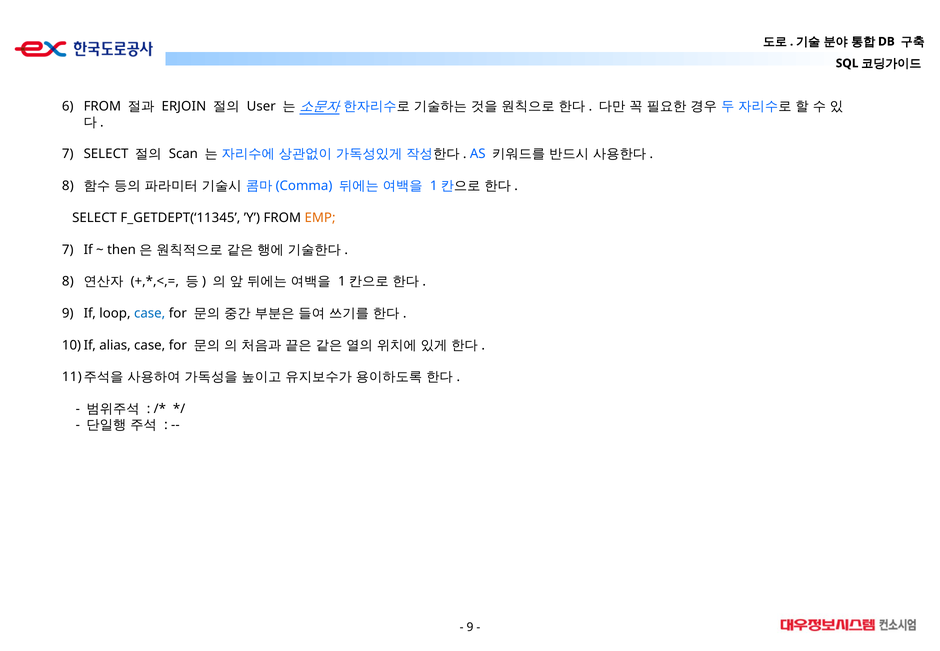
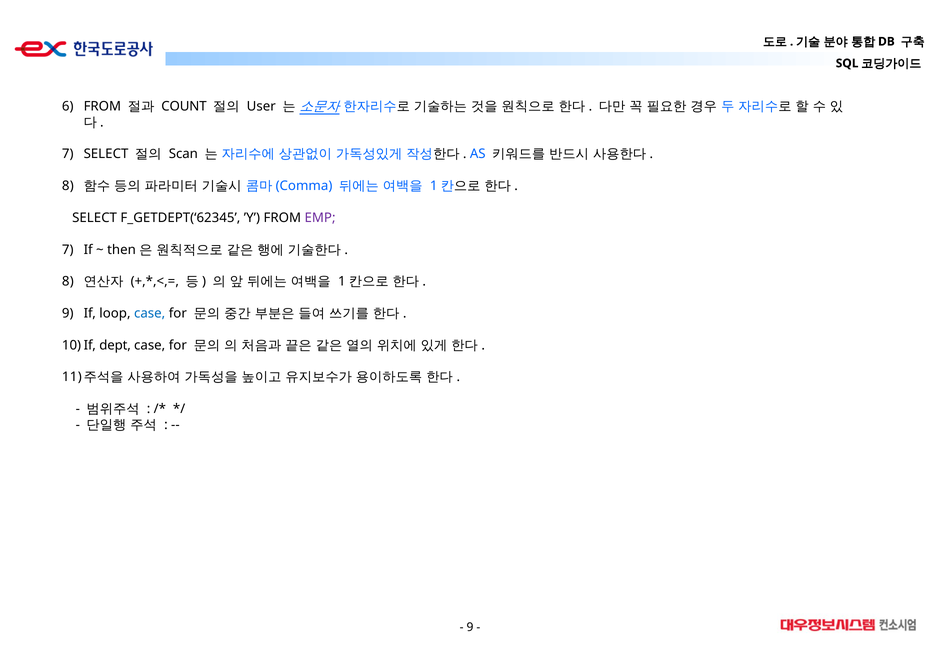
ERJOIN: ERJOIN -> COUNT
F_GETDEPT(‘11345: F_GETDEPT(‘11345 -> F_GETDEPT(‘62345
EMP colour: orange -> purple
alias: alias -> dept
